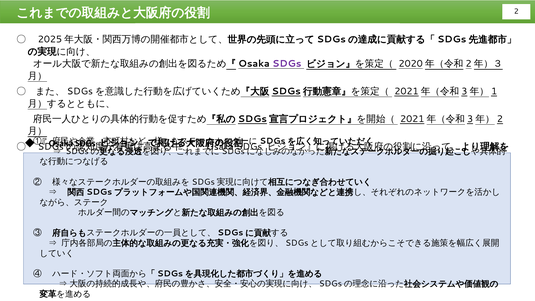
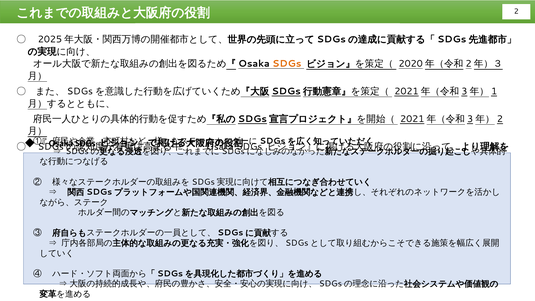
SDGs at (287, 64) colour: purple -> orange
